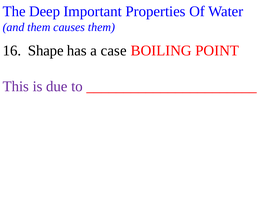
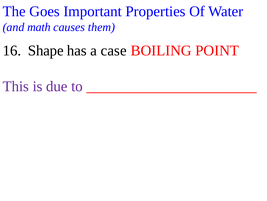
Deep: Deep -> Goes
and them: them -> math
